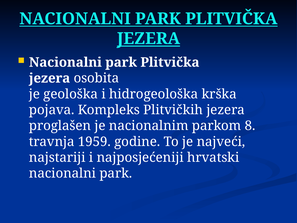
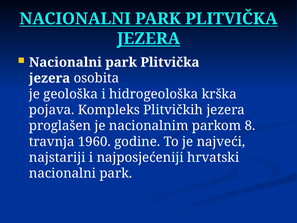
1959: 1959 -> 1960
